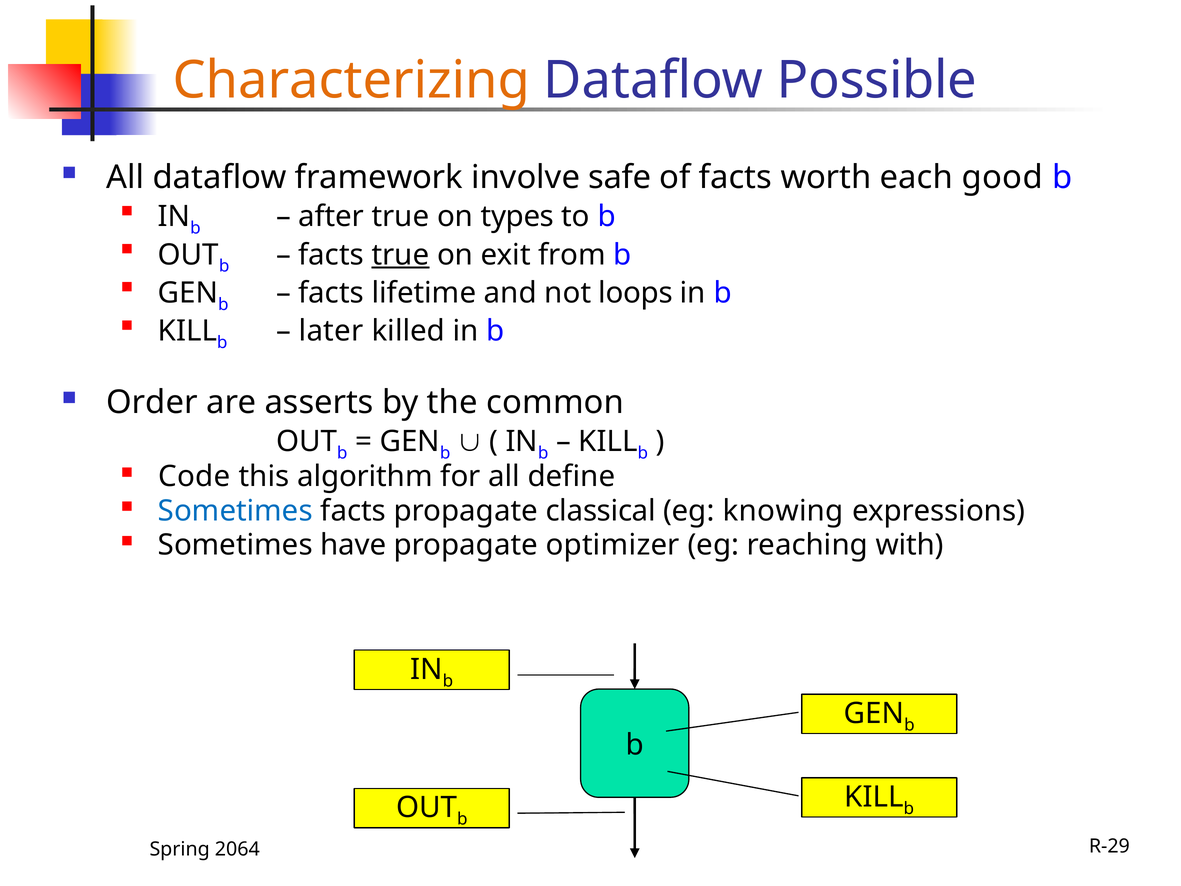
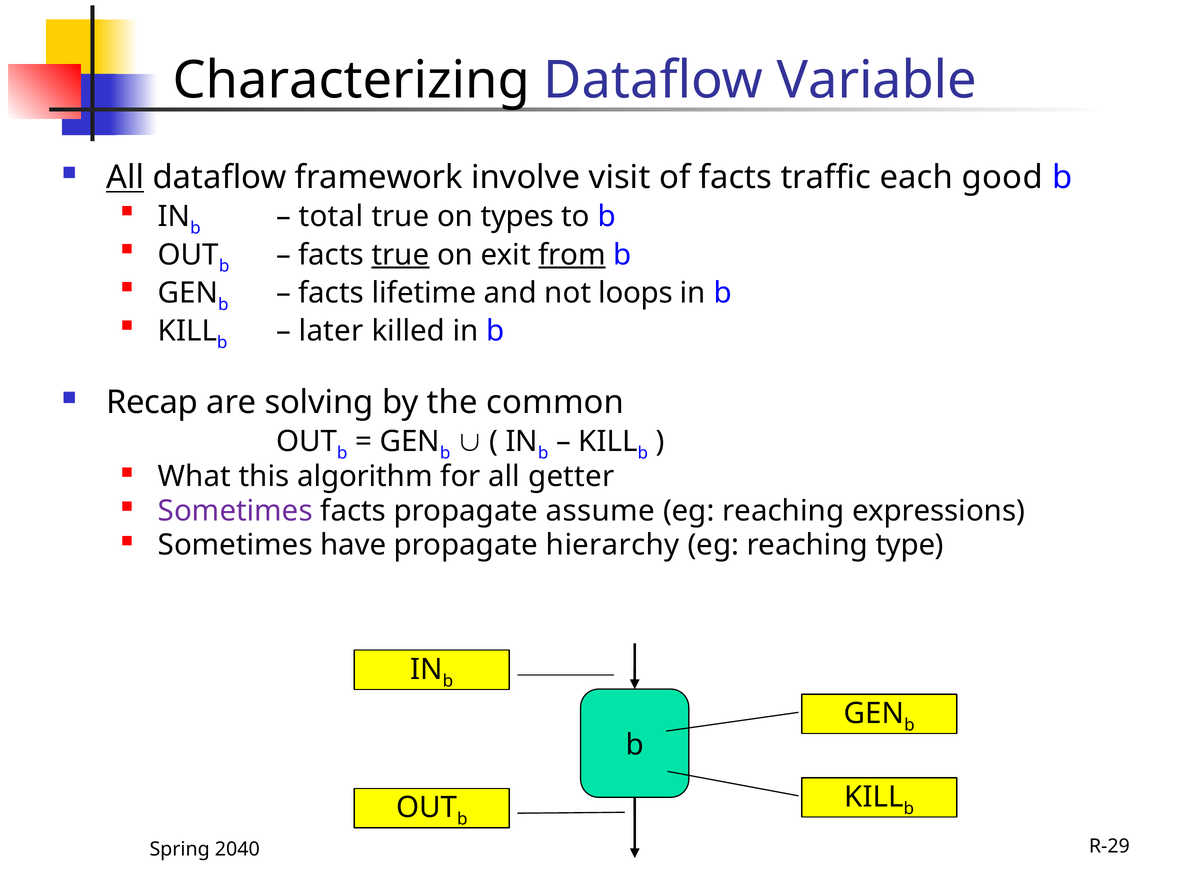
Characterizing colour: orange -> black
Possible: Possible -> Variable
All at (125, 178) underline: none -> present
safe: safe -> visit
worth: worth -> traffic
after: after -> total
from underline: none -> present
Order: Order -> Recap
asserts: asserts -> solving
Code: Code -> What
define: define -> getter
Sometimes at (235, 511) colour: blue -> purple
classical: classical -> assume
knowing at (783, 511): knowing -> reaching
optimizer: optimizer -> hierarchy
with: with -> type
2064: 2064 -> 2040
